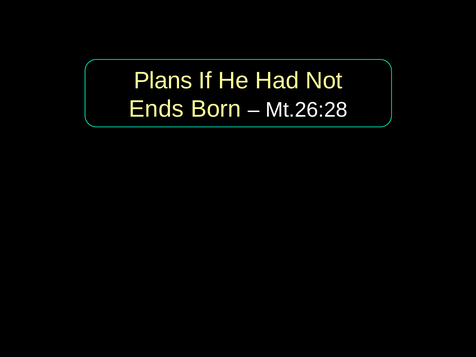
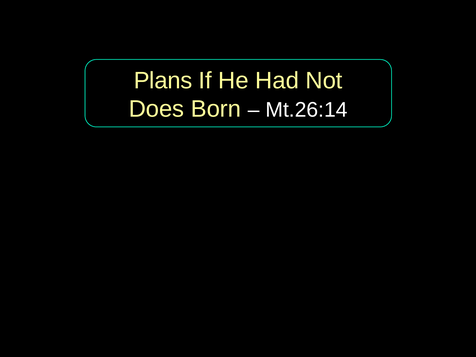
Ends: Ends -> Does
Mt.26:28: Mt.26:28 -> Mt.26:14
